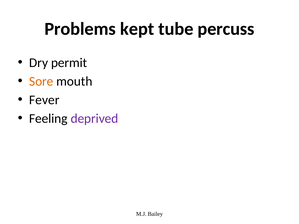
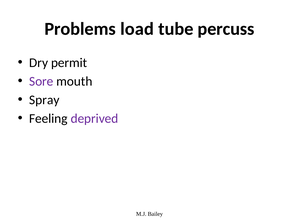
kept: kept -> load
Sore colour: orange -> purple
Fever: Fever -> Spray
